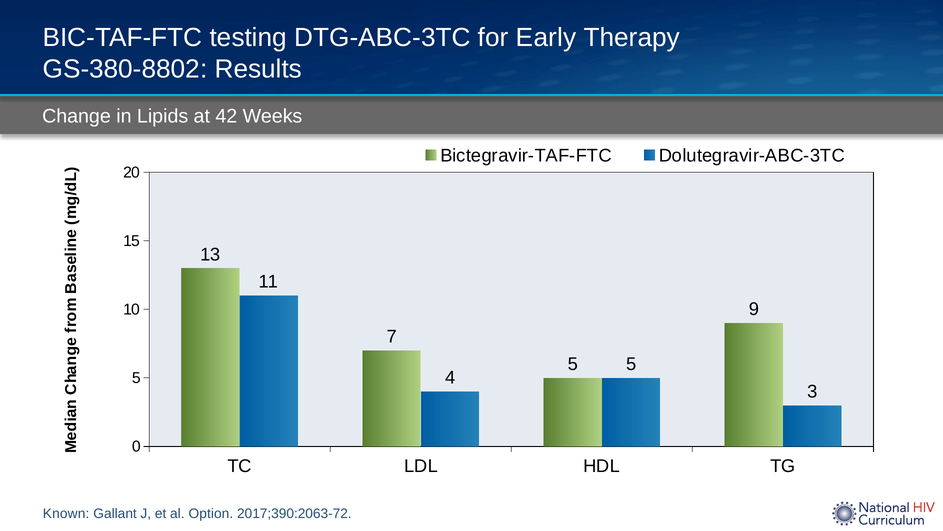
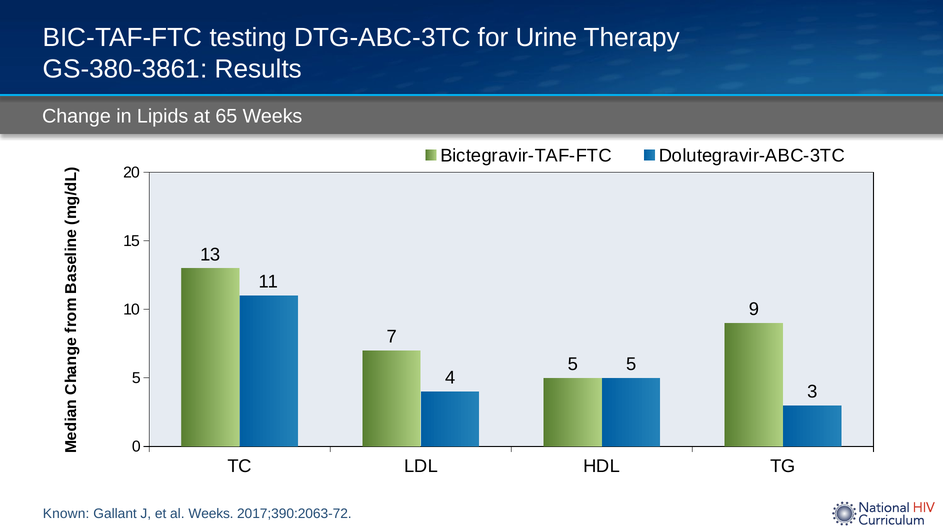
Early: Early -> Urine
GS-380-8802: GS-380-8802 -> GS-380-3861
42: 42 -> 65
al Option: Option -> Weeks
